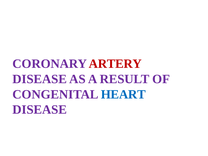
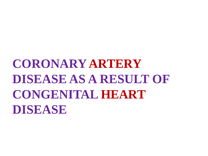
HEART colour: blue -> red
